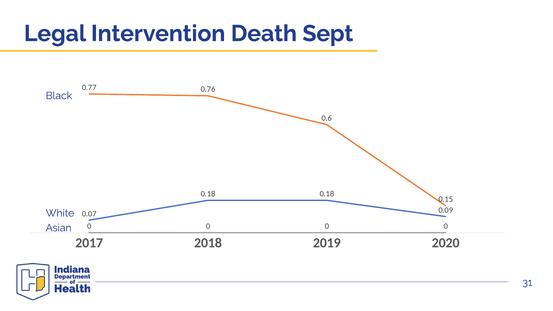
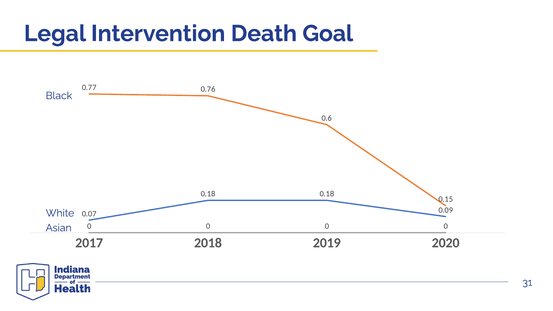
Sept: Sept -> Goal
